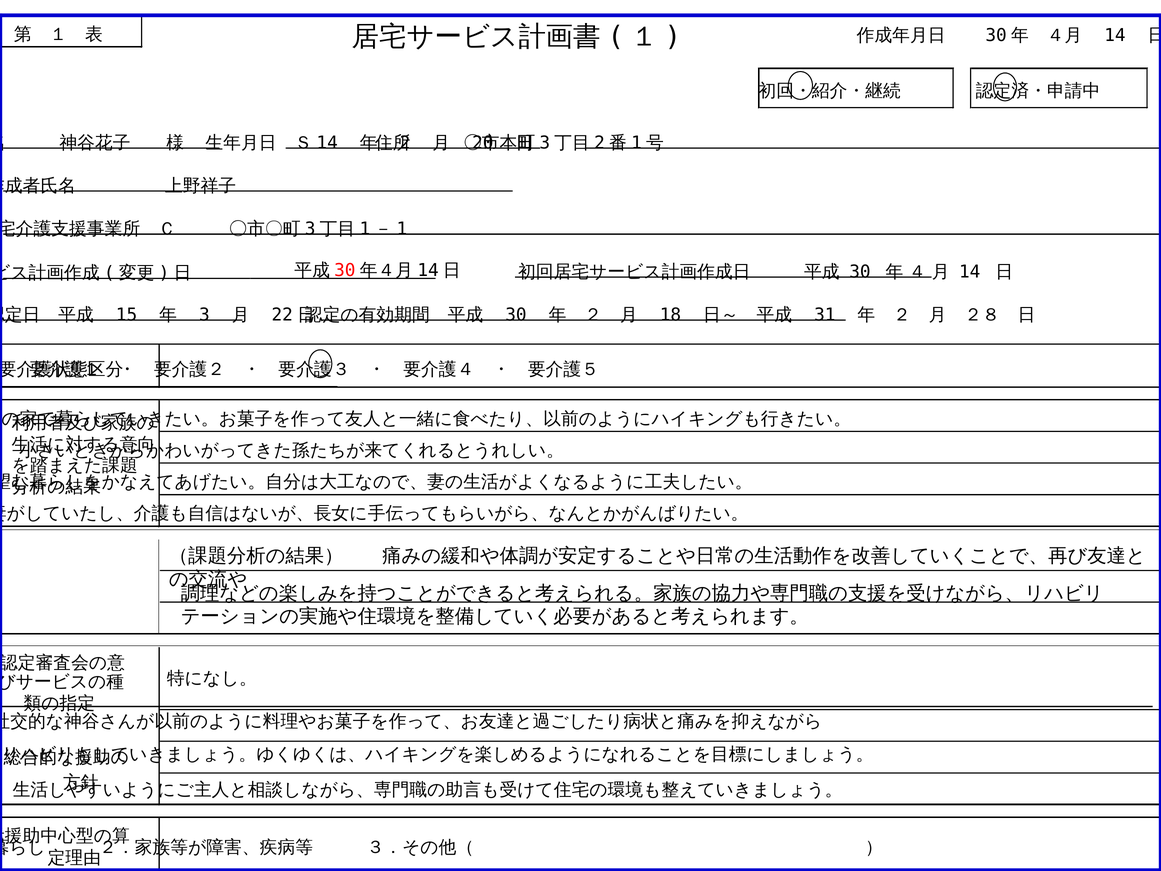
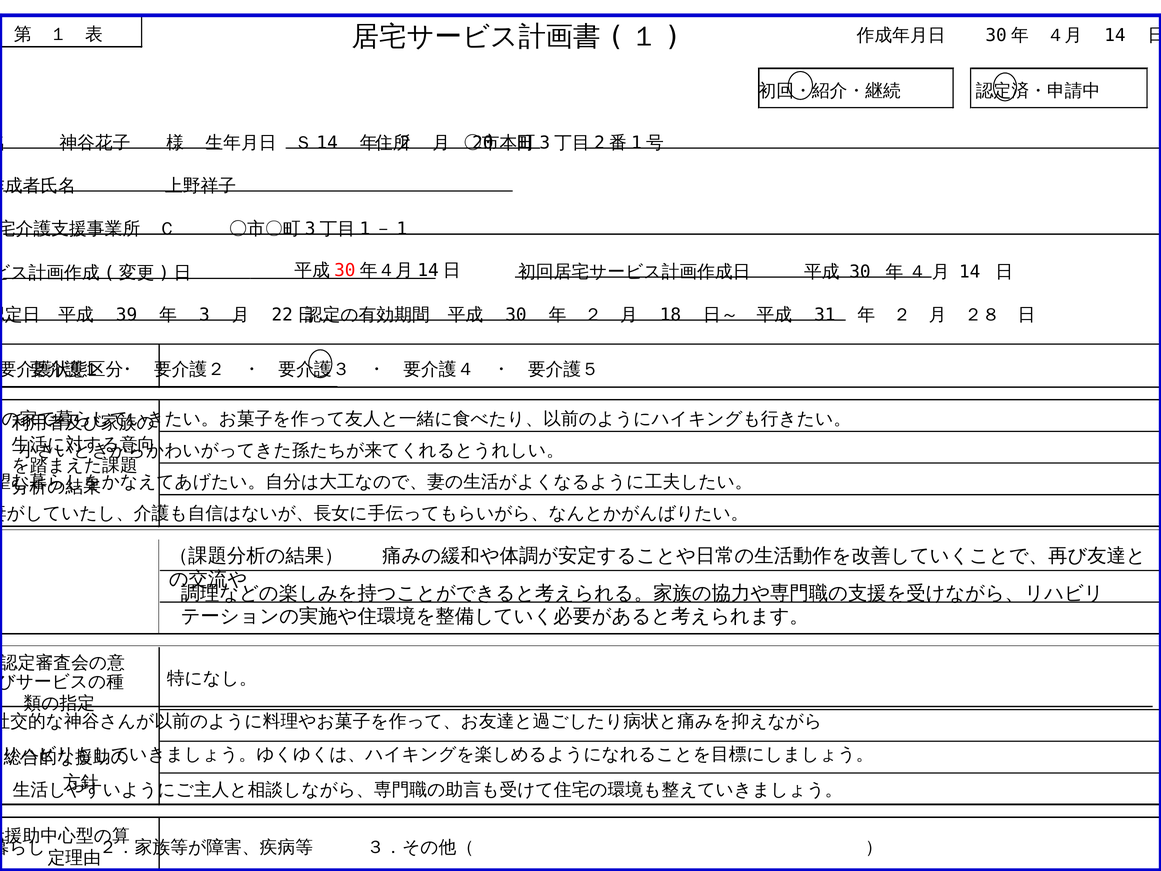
15: 15 -> 39
